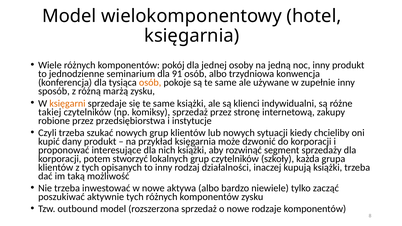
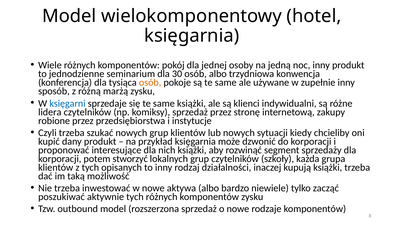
91: 91 -> 30
księgarni colour: orange -> blue
takiej: takiej -> lidera
